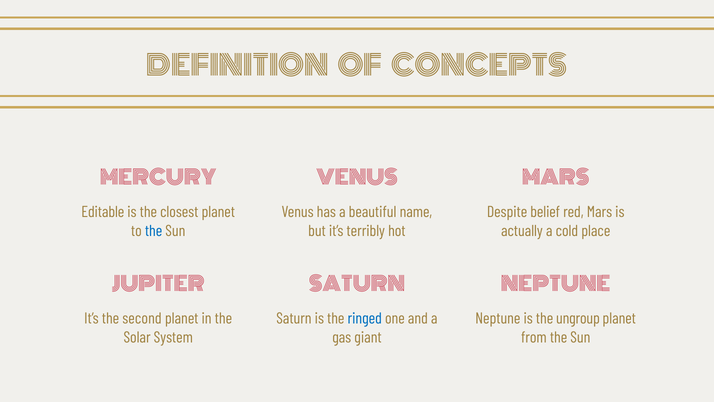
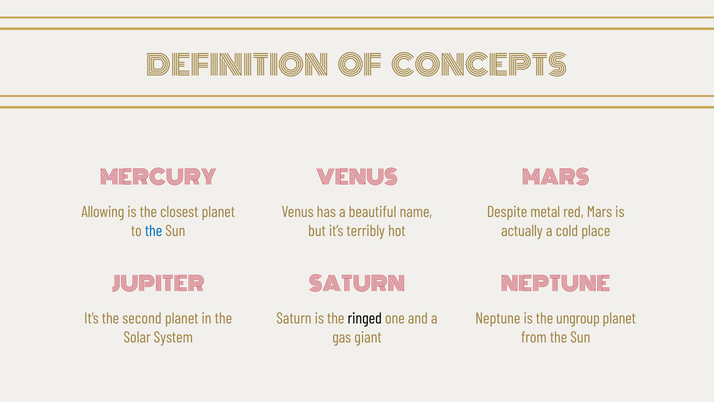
Editable: Editable -> Allowing
belief: belief -> metal
ringed colour: blue -> black
